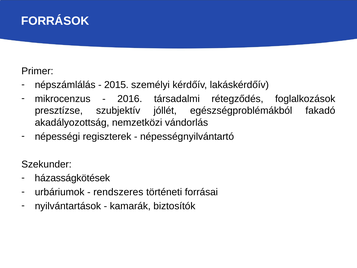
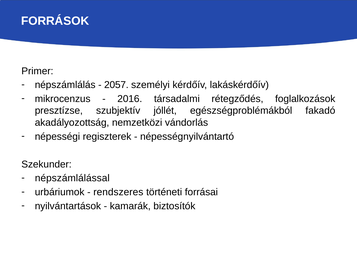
2015: 2015 -> 2057
házasságkötések: házasságkötések -> népszámlálással
